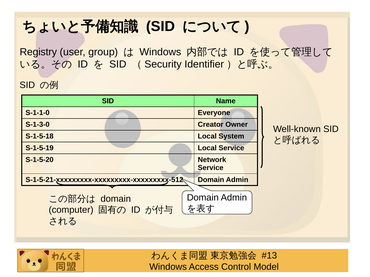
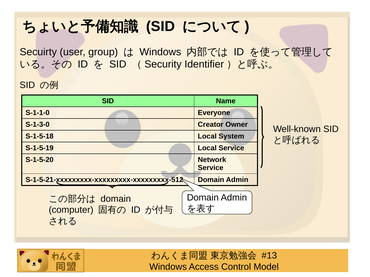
Registry: Registry -> Secuirty
